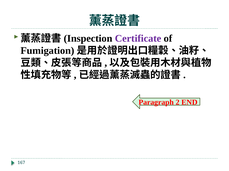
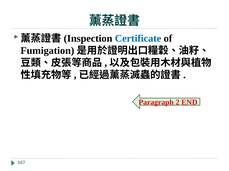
Certificate colour: purple -> blue
